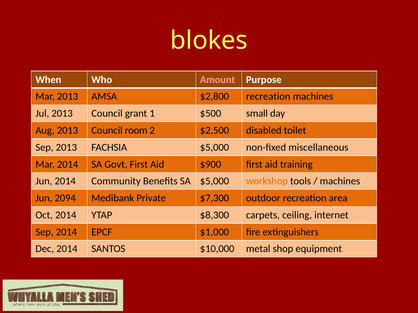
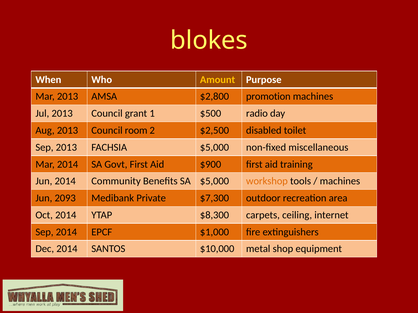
Amount colour: pink -> yellow
$2,800 recreation: recreation -> promotion
small: small -> radio
2094: 2094 -> 2093
